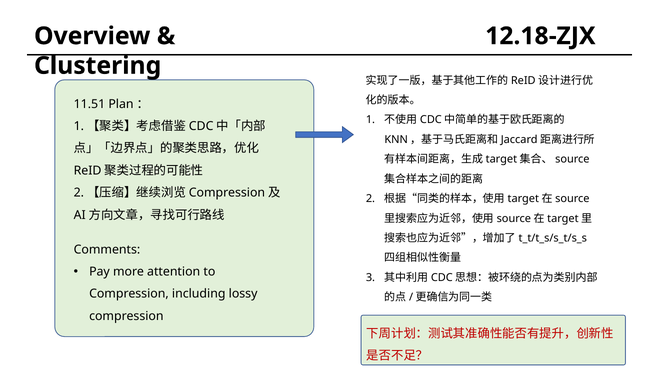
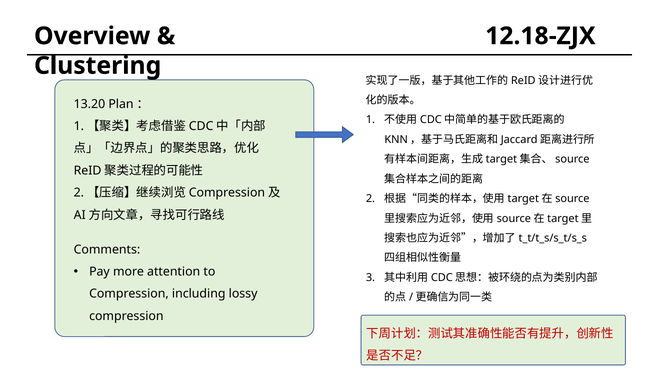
11.51: 11.51 -> 13.20
